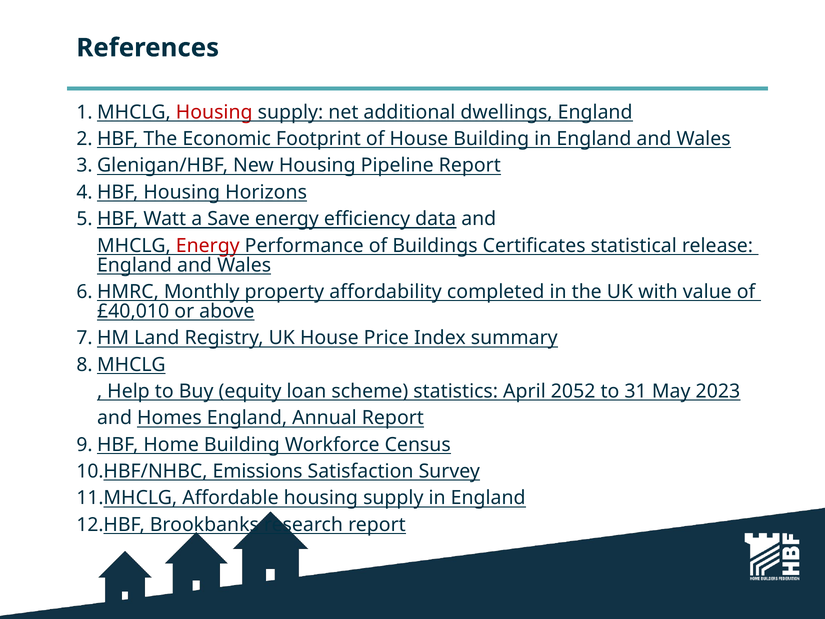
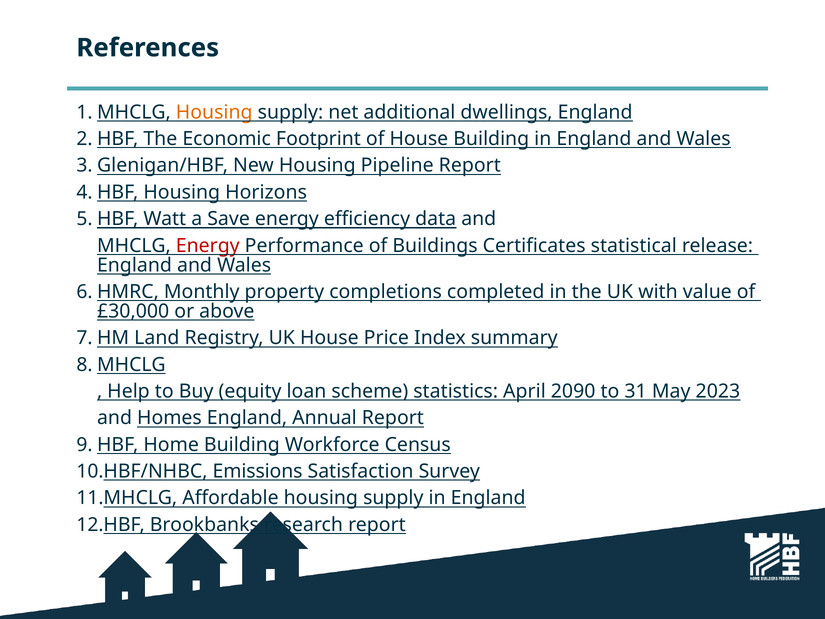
Housing at (214, 112) colour: red -> orange
affordability: affordability -> completions
£40,010: £40,010 -> £30,000
2052: 2052 -> 2090
